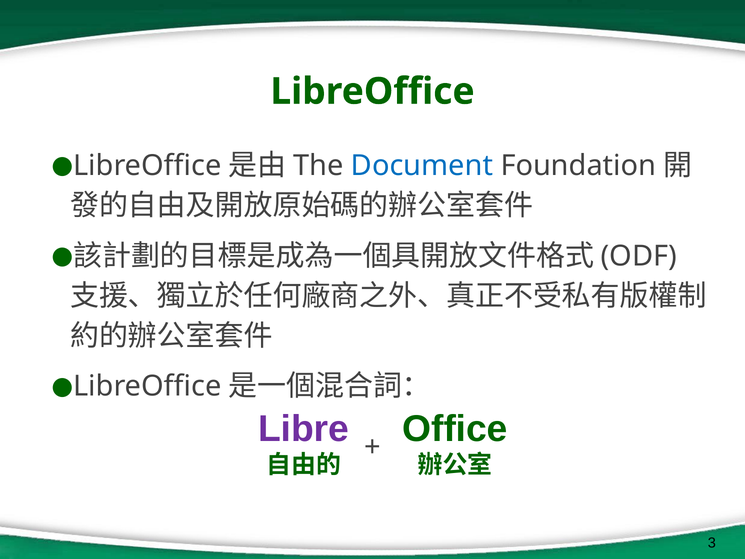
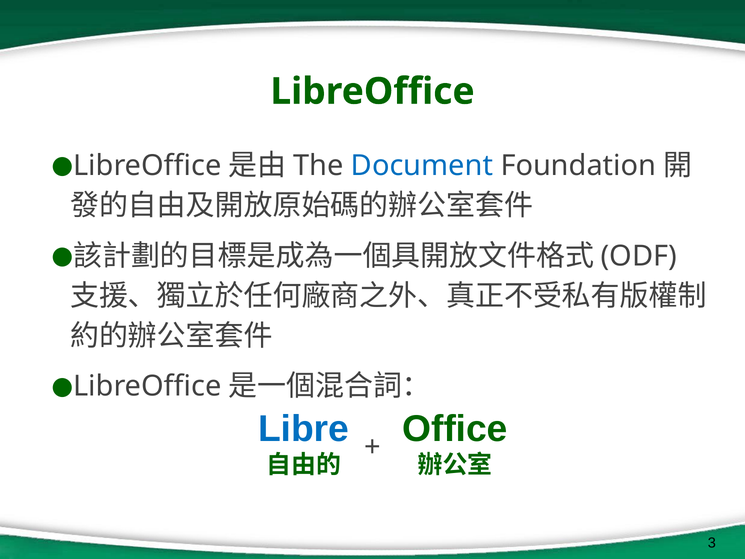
Libre colour: purple -> blue
